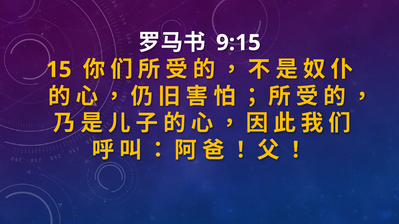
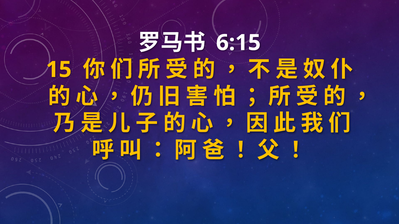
9:15: 9:15 -> 6:15
